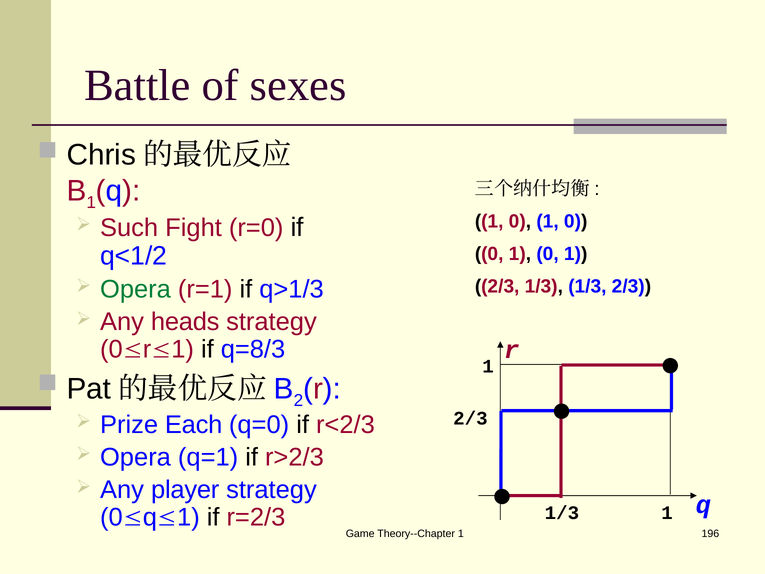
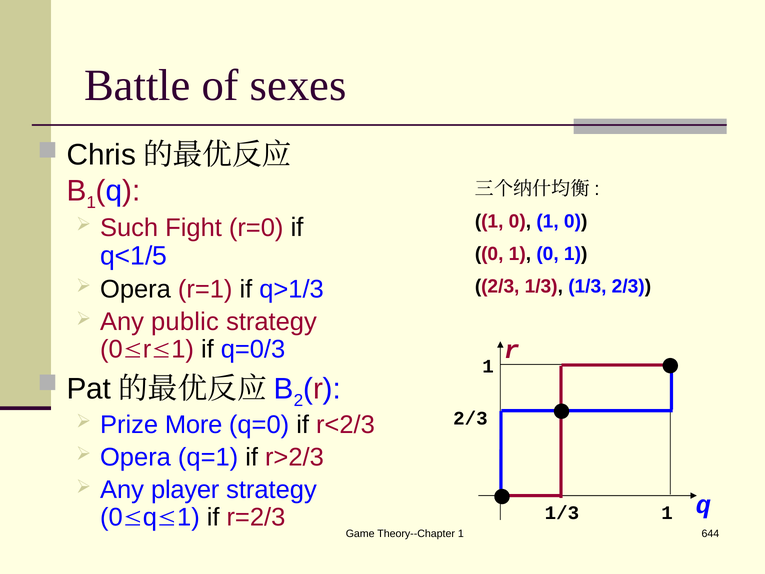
q<1/2: q<1/2 -> q<1/5
Opera at (135, 289) colour: green -> black
heads: heads -> public
q=8/3: q=8/3 -> q=0/3
Each: Each -> More
196: 196 -> 644
